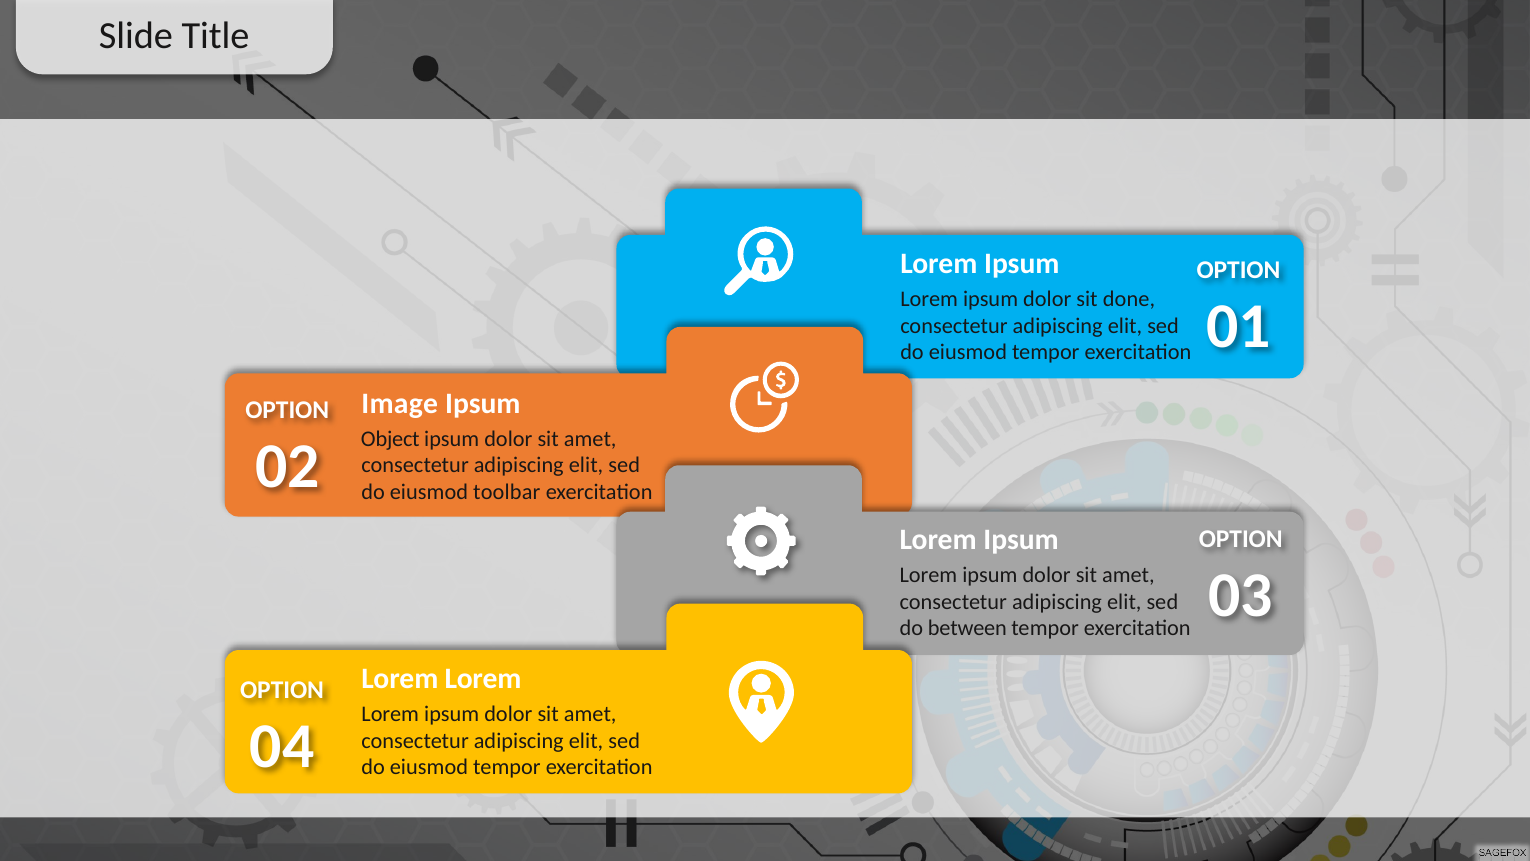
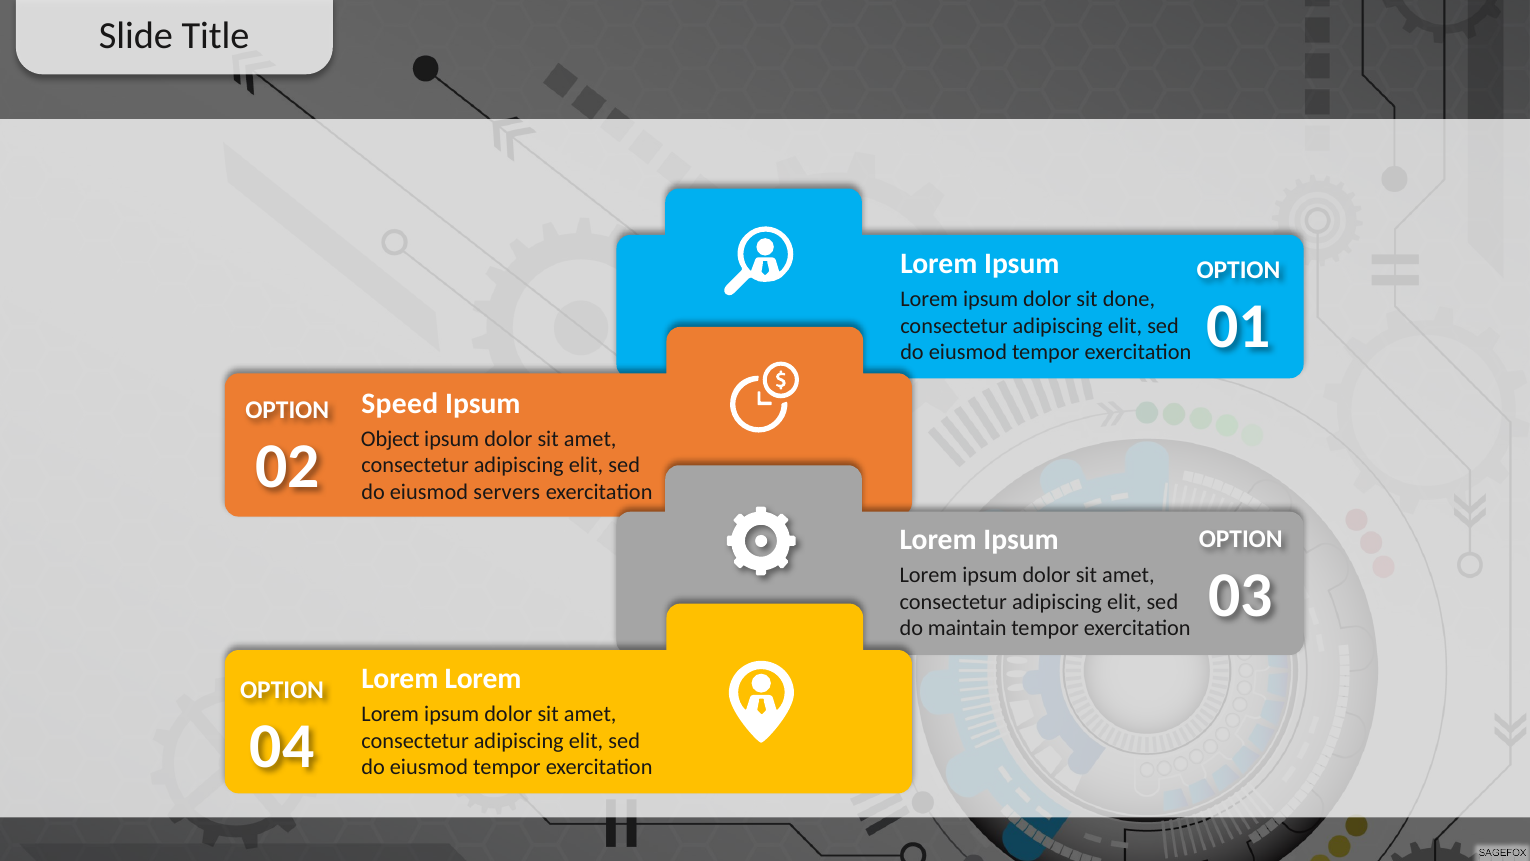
Image: Image -> Speed
toolbar: toolbar -> servers
between: between -> maintain
